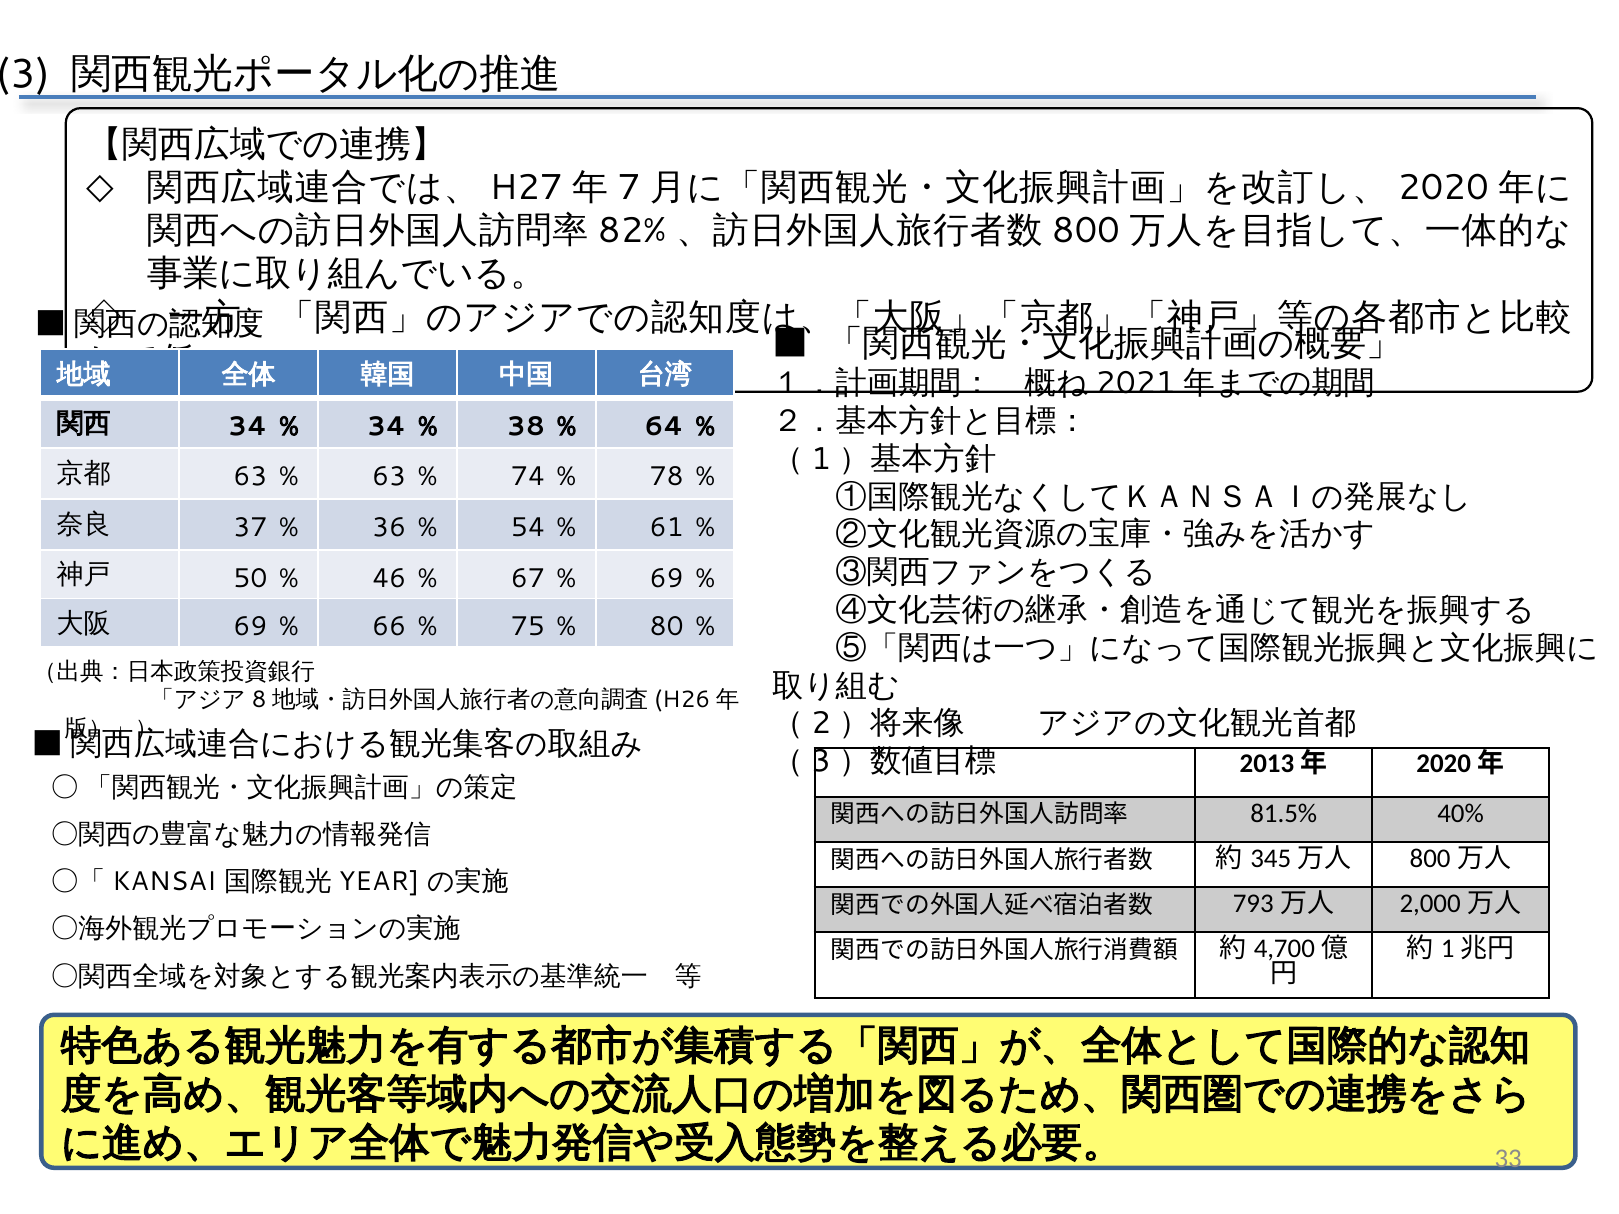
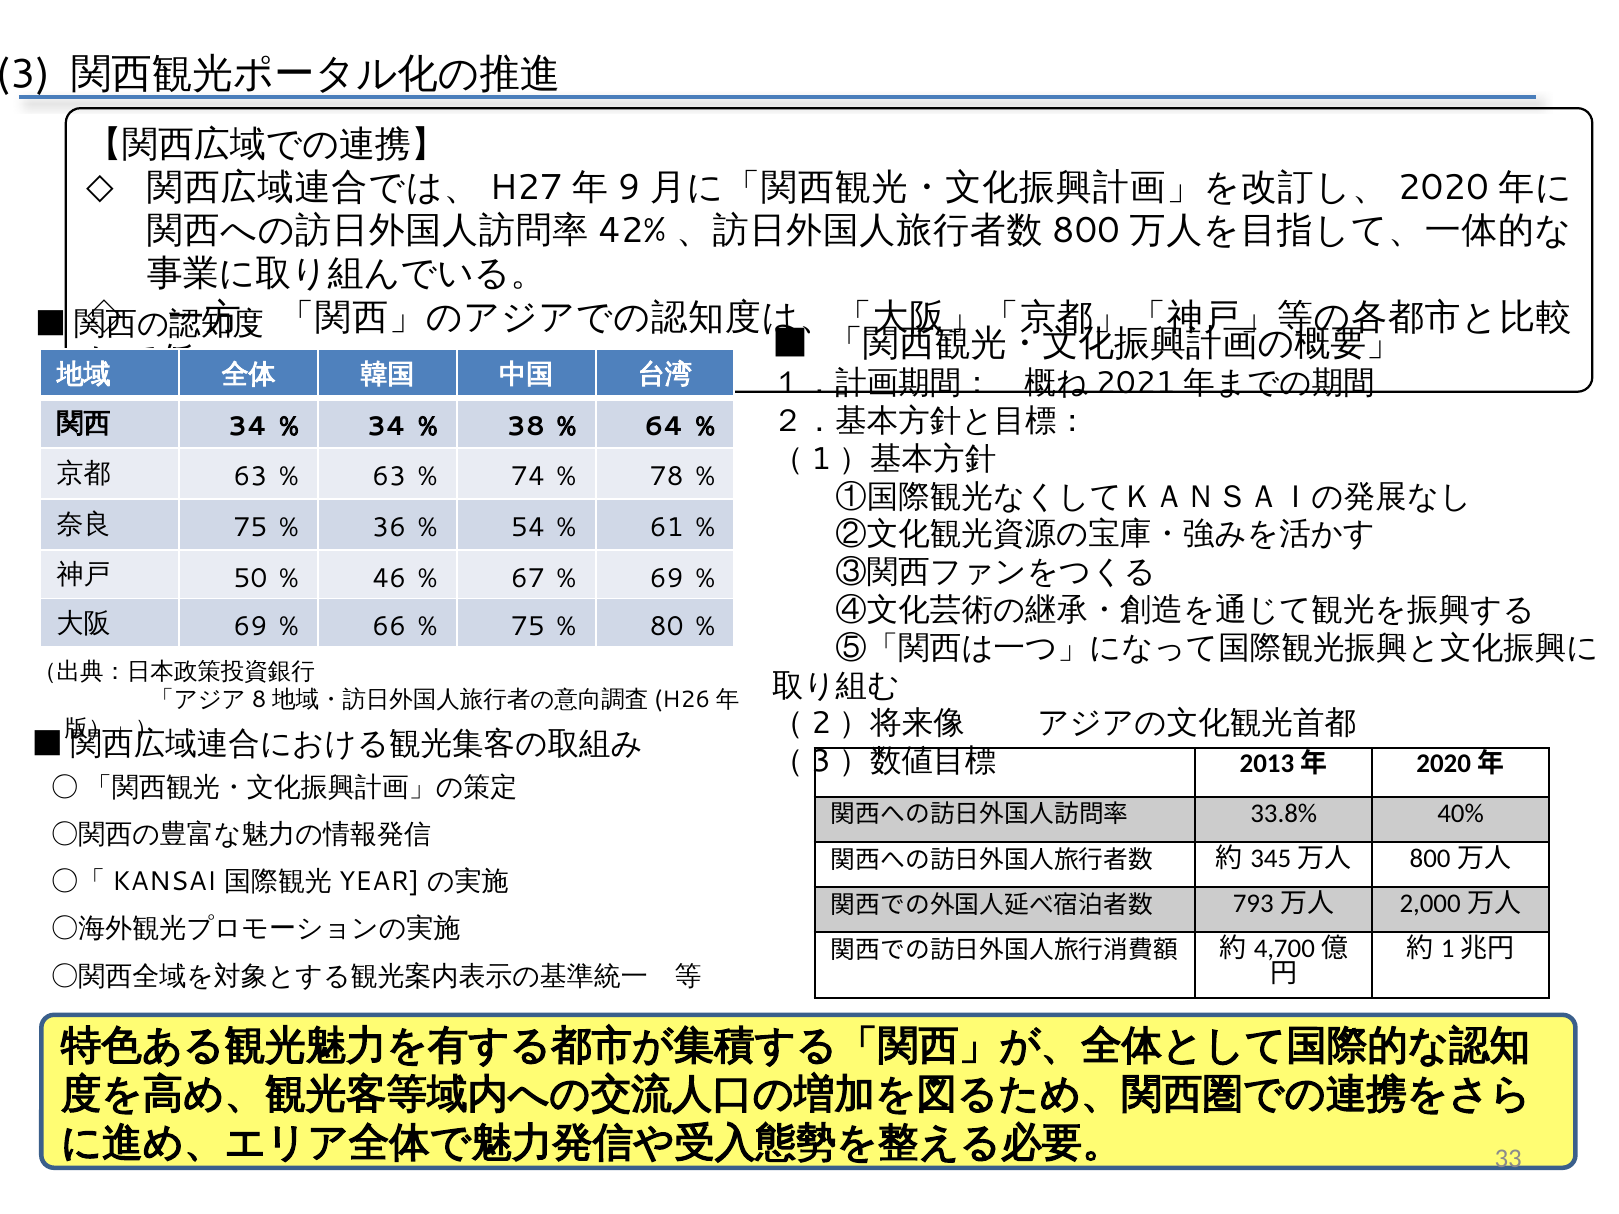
7: 7 -> 9
82%: 82% -> 42%
37 at (250, 528): 37 -> 75
81.5%: 81.5% -> 33.8%
